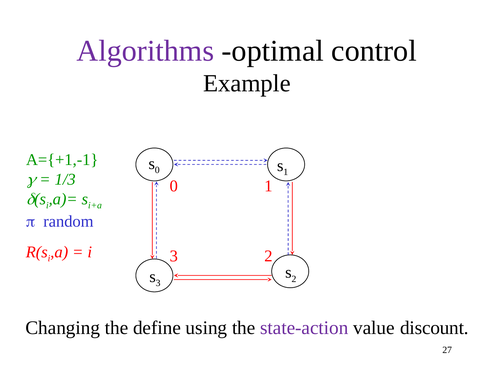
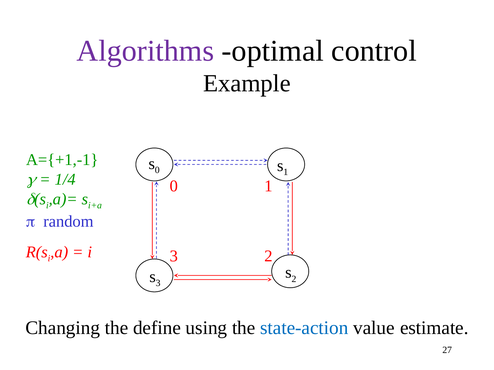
1/3: 1/3 -> 1/4
state-action colour: purple -> blue
discount: discount -> estimate
